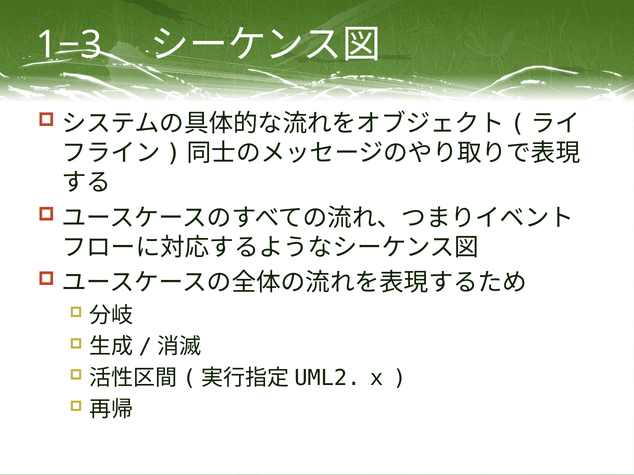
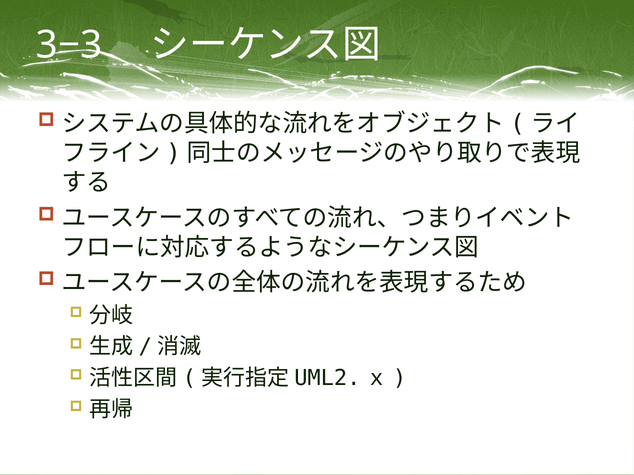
1−3: 1−3 -> 3−3
